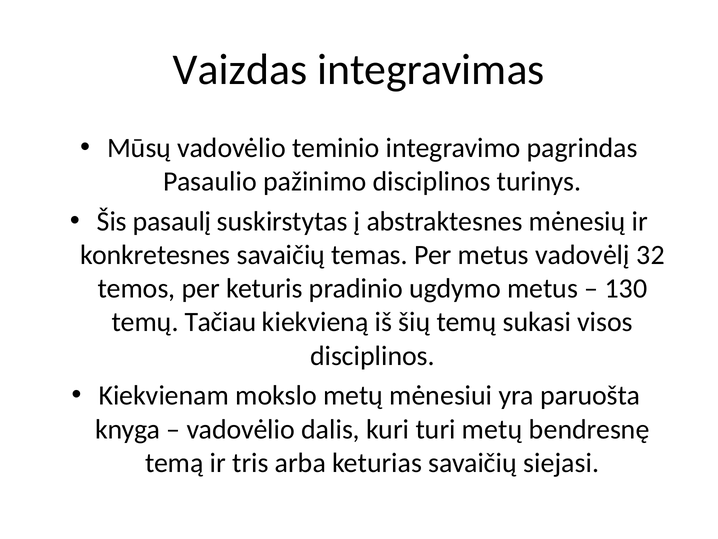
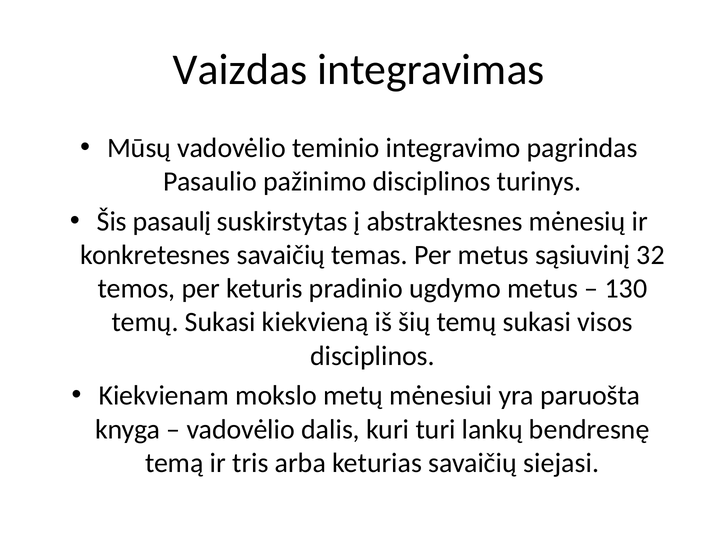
vadovėlį: vadovėlį -> sąsiuvinį
Tačiau at (220, 322): Tačiau -> Sukasi
turi metų: metų -> lankų
